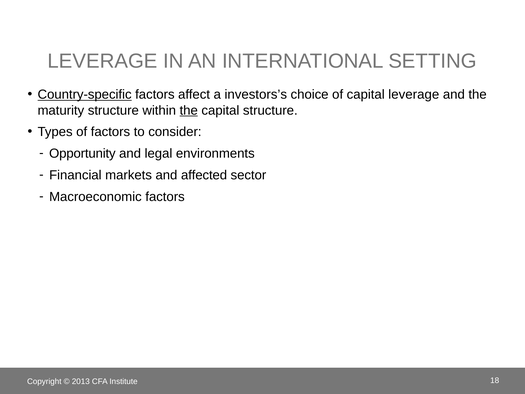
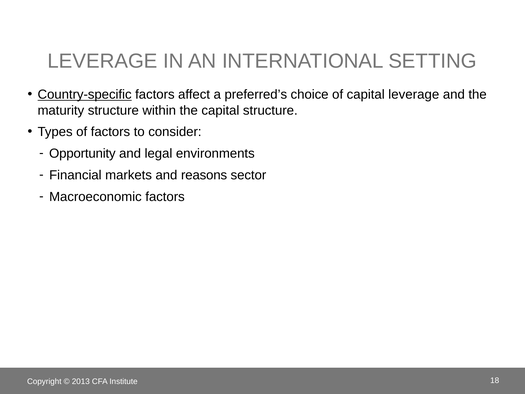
investors’s: investors’s -> preferred’s
the at (189, 110) underline: present -> none
affected: affected -> reasons
